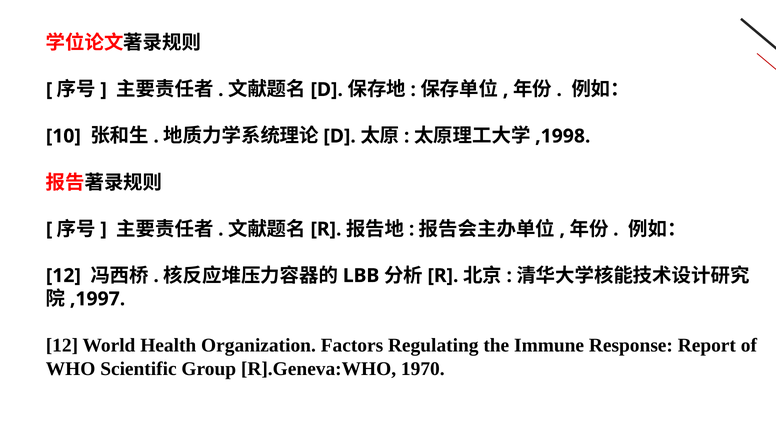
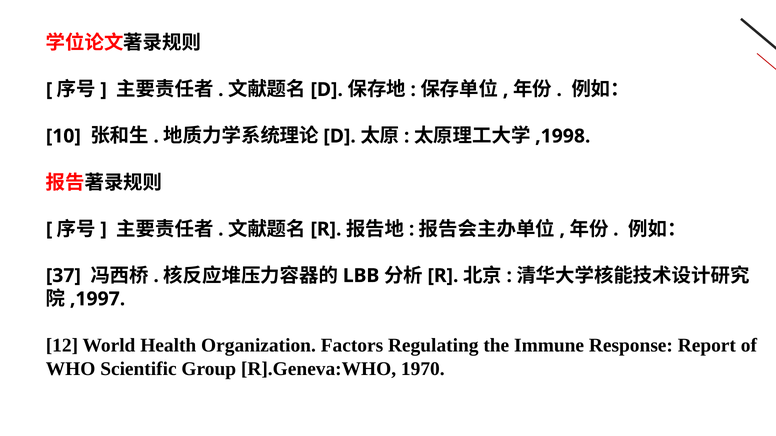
12 at (63, 276): 12 -> 37
